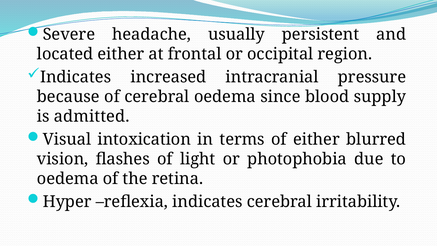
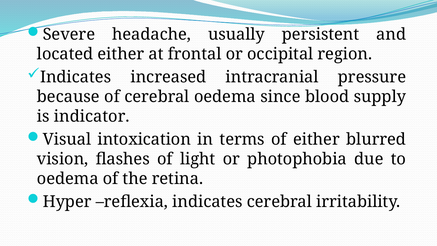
admitted: admitted -> indicator
